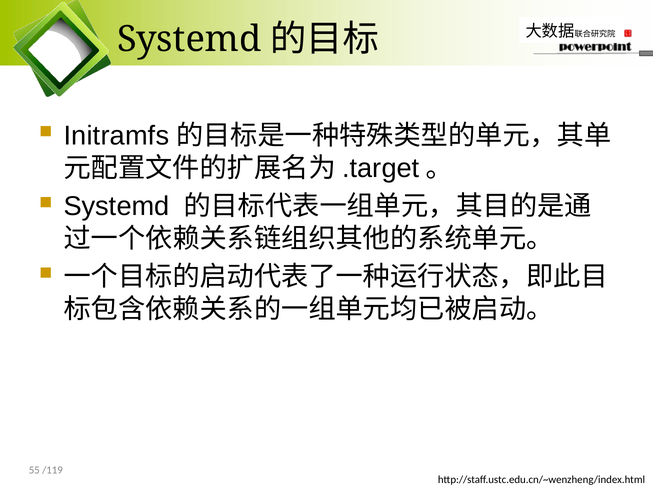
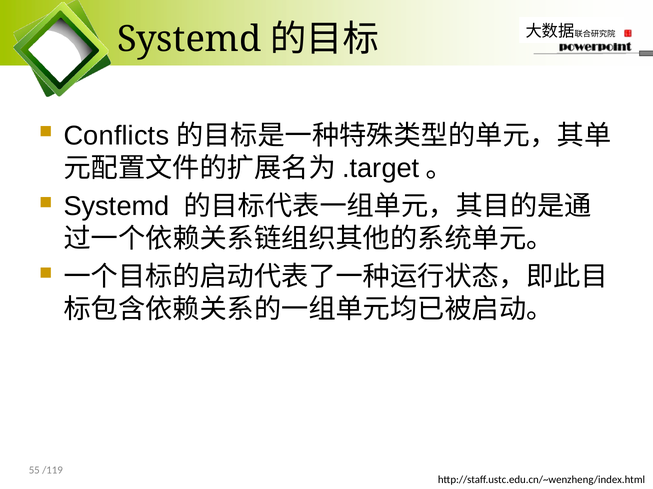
Initramfs: Initramfs -> Conflicts
